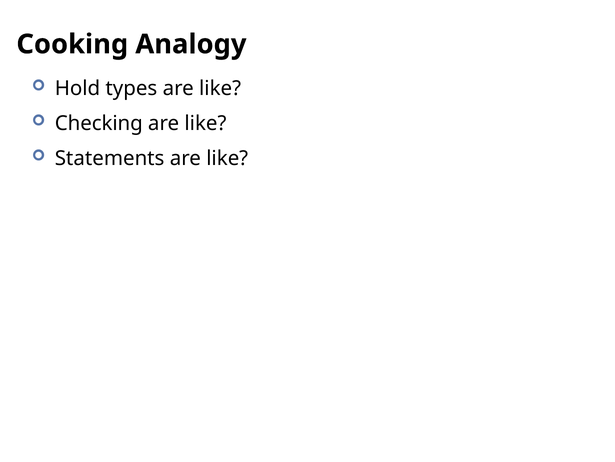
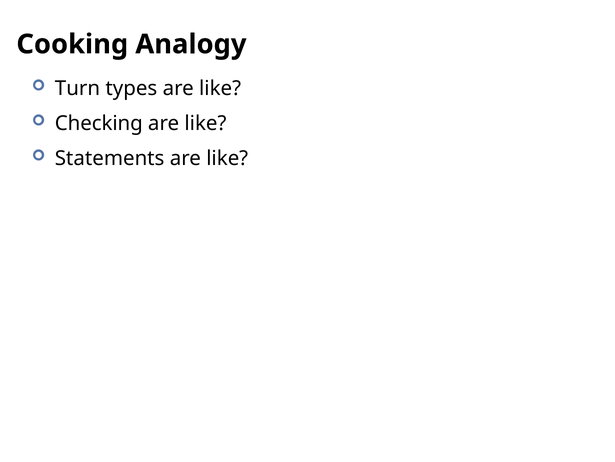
Hold: Hold -> Turn
